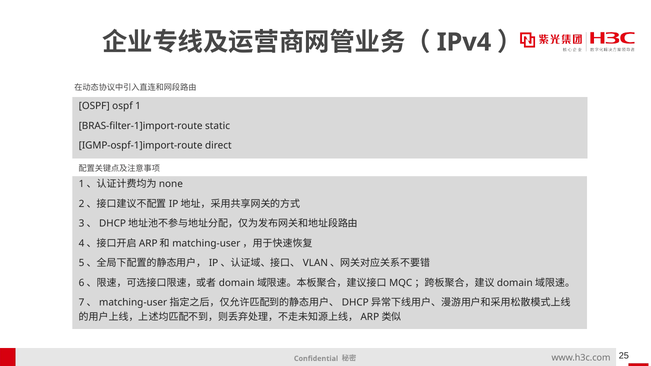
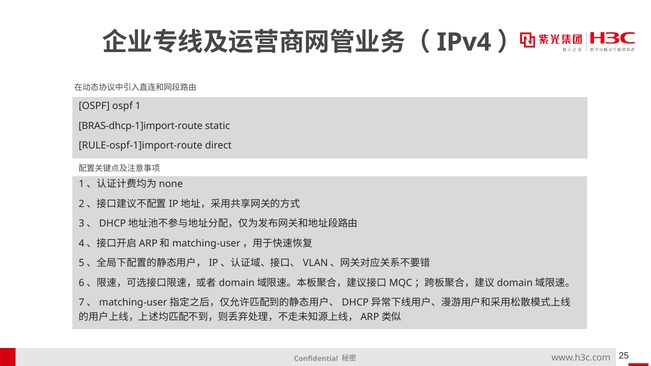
BRAS-filter-1]import-route: BRAS-filter-1]import-route -> BRAS-dhcp-1]import-route
IGMP-ospf-1]import-route: IGMP-ospf-1]import-route -> RULE-ospf-1]import-route
